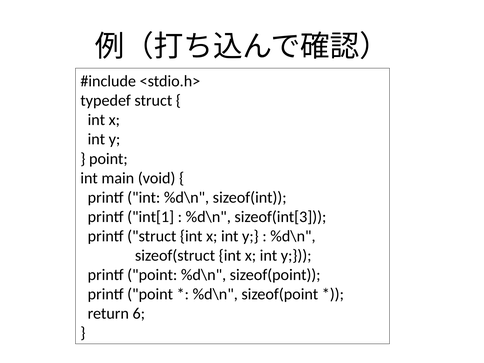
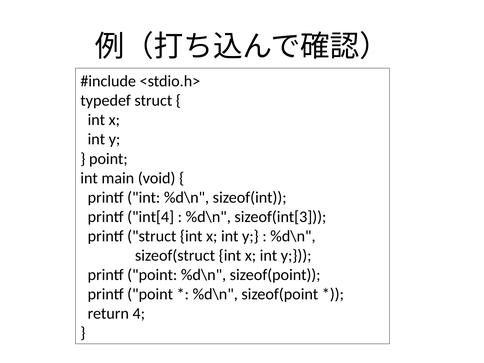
int[1: int[1 -> int[4
6: 6 -> 4
